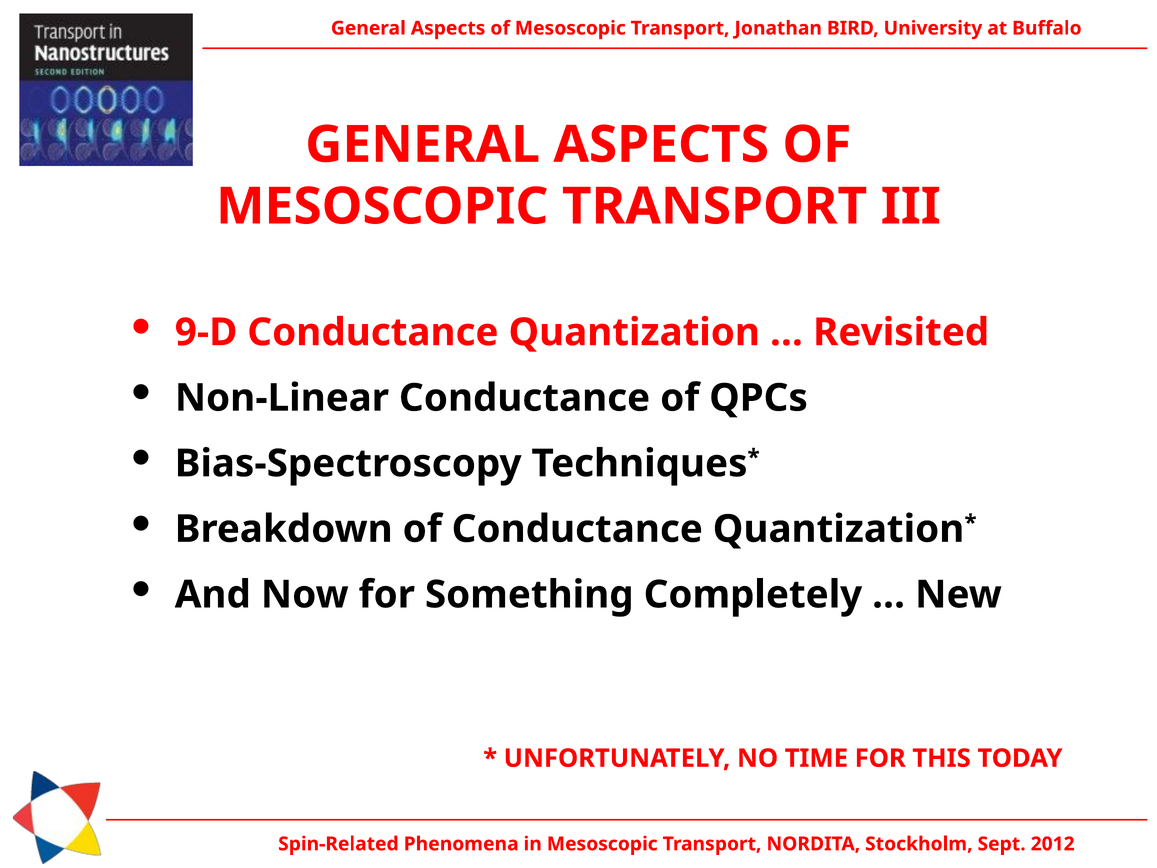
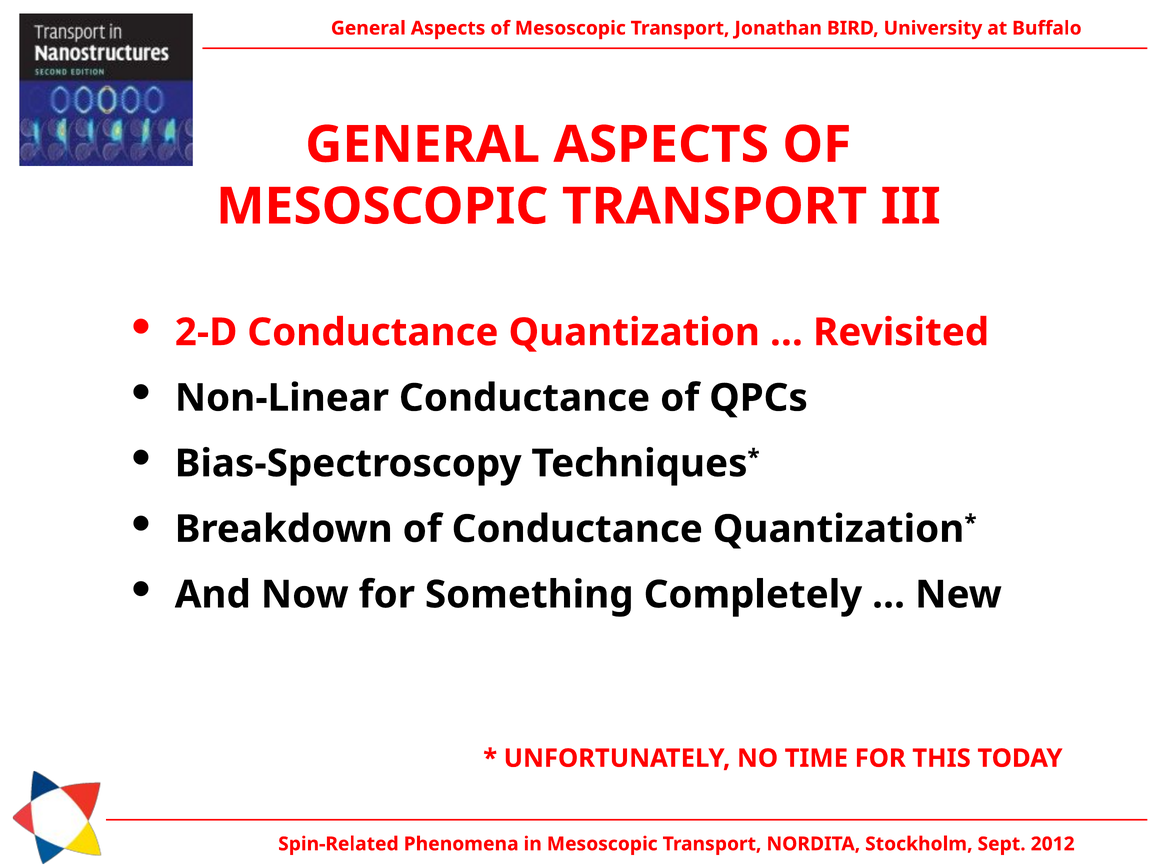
9-D: 9-D -> 2-D
